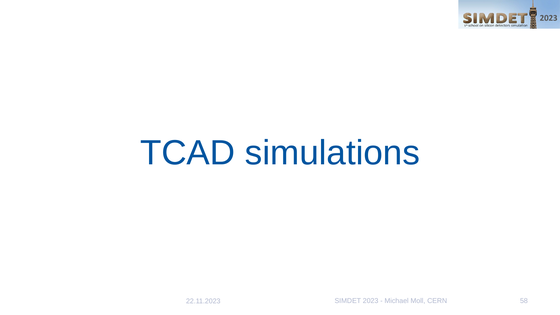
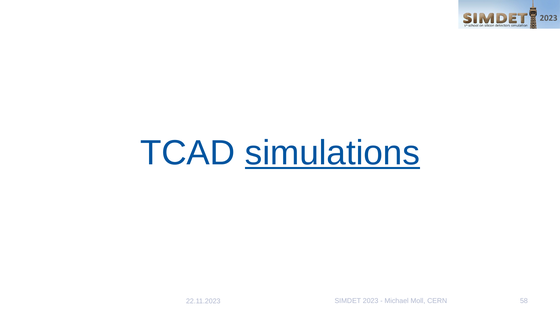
simulations underline: none -> present
